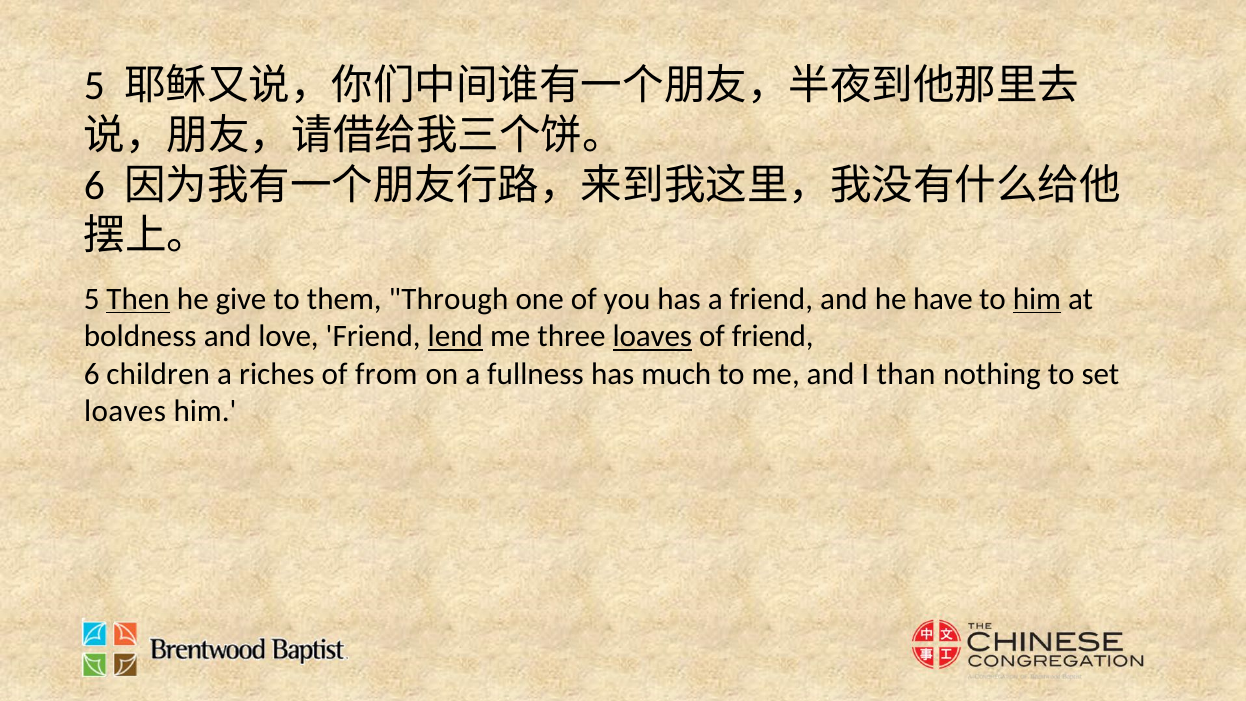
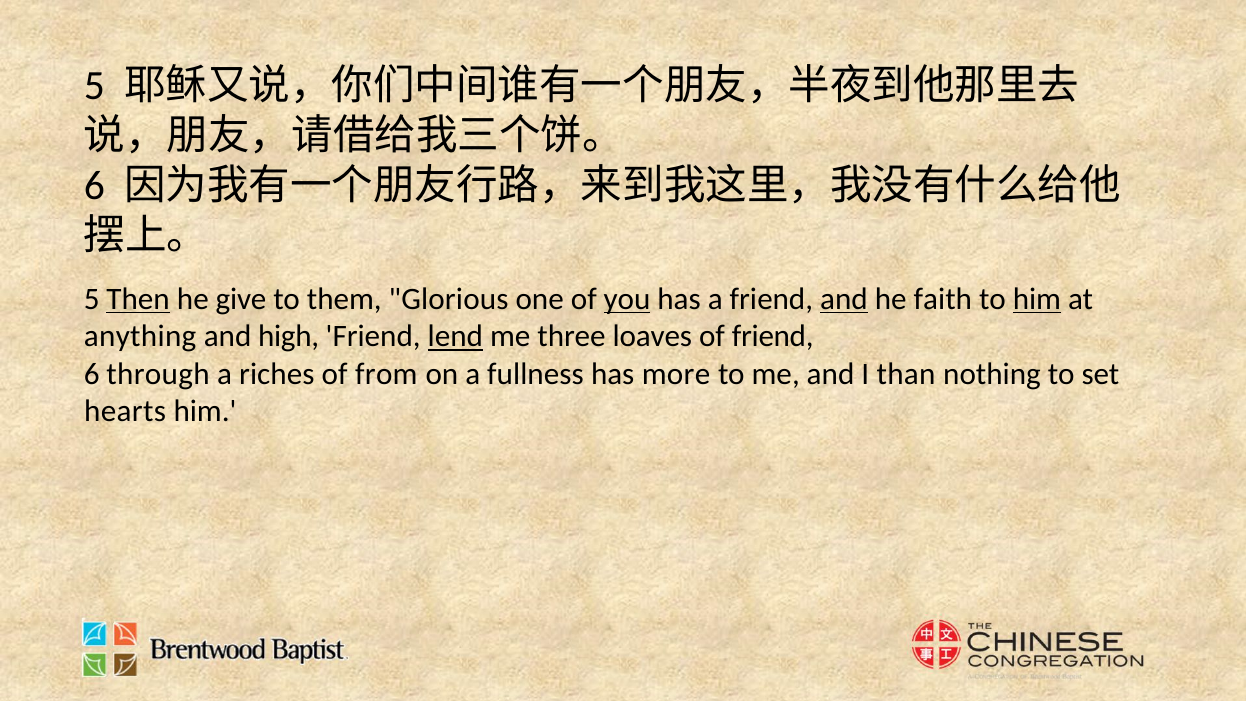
Through: Through -> Glorious
you underline: none -> present
and at (844, 299) underline: none -> present
have: have -> faith
boldness: boldness -> anything
love: love -> high
loaves at (652, 336) underline: present -> none
children: children -> through
much: much -> more
loaves at (125, 411): loaves -> hearts
